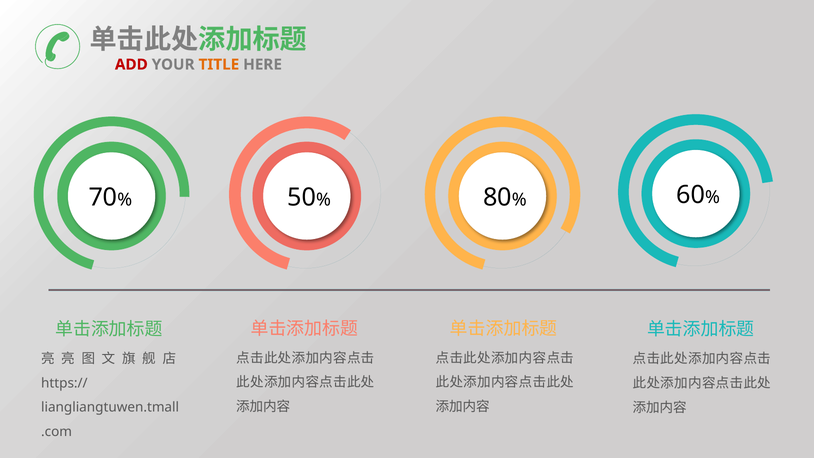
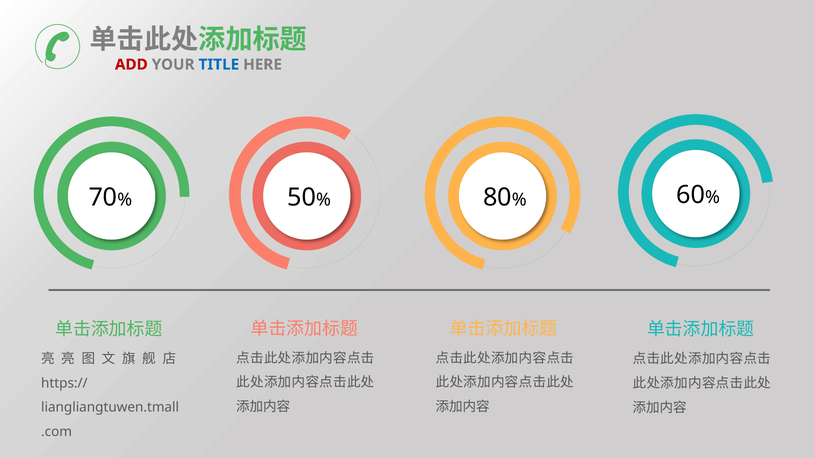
TITLE colour: orange -> blue
